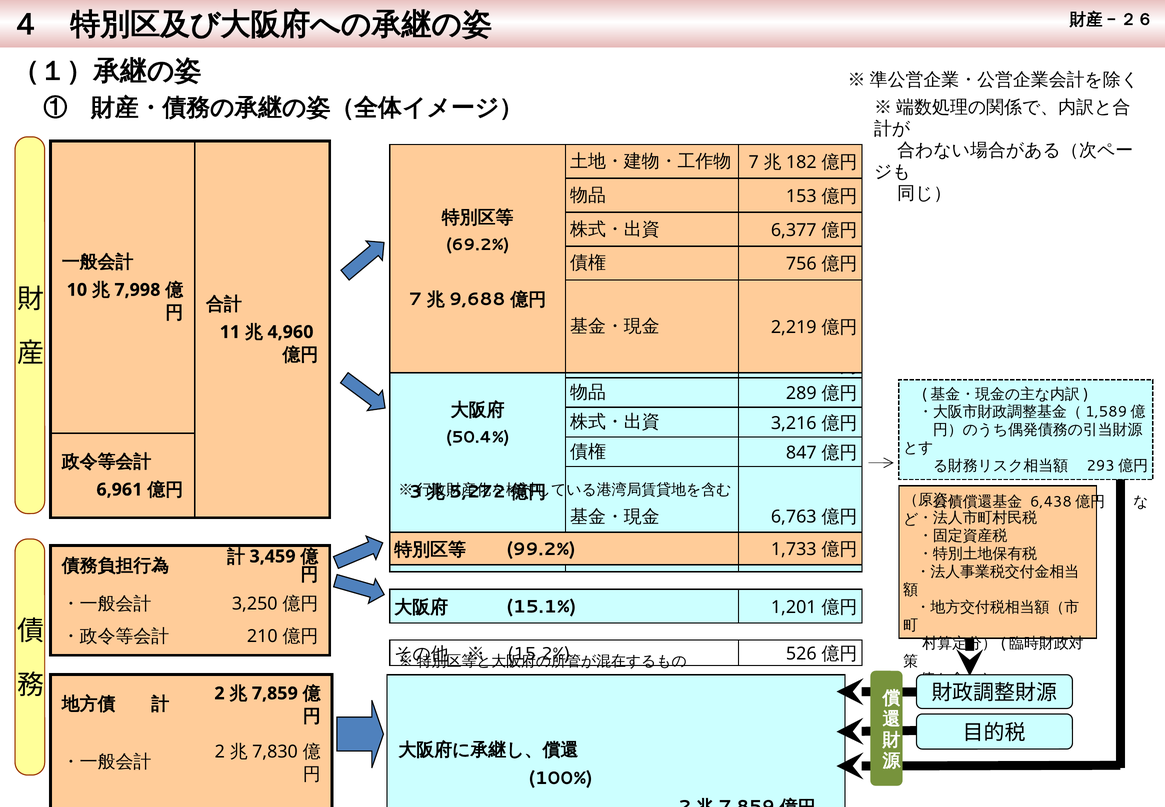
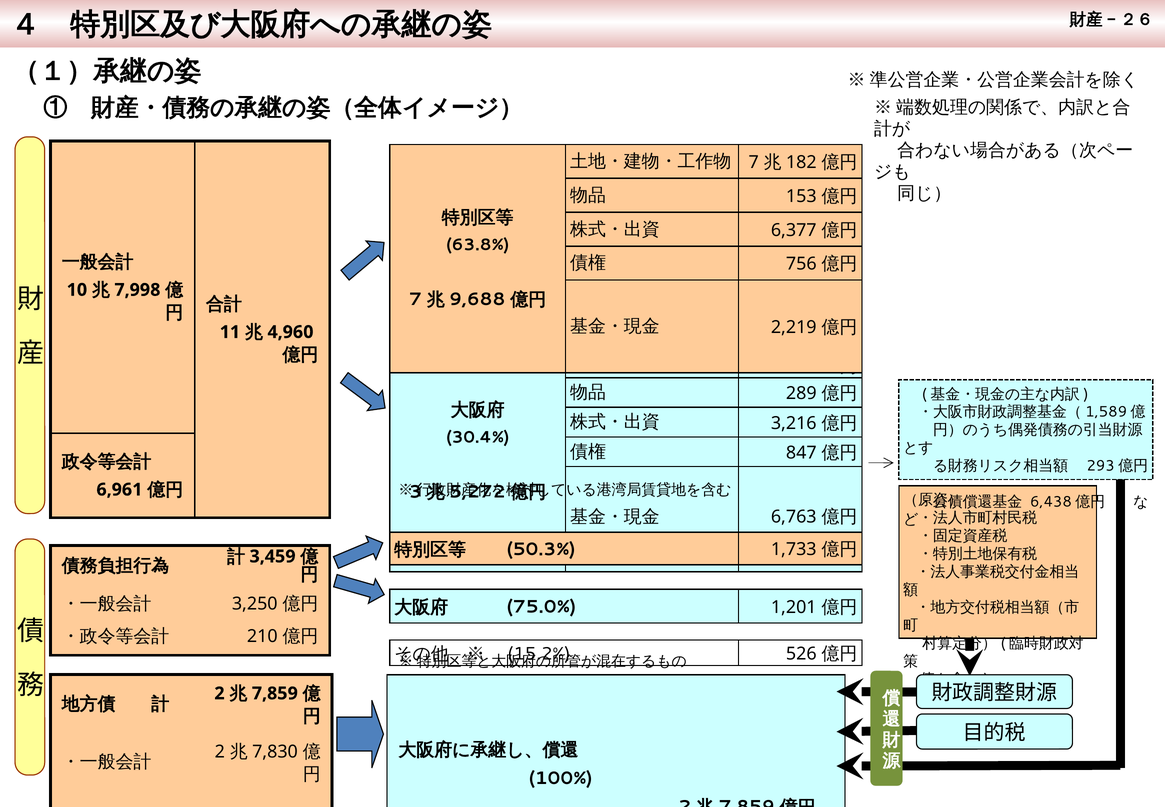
69.2%: 69.2% -> 63.8%
50.4%: 50.4% -> 30.4%
99.2%: 99.2% -> 50.3%
15.1%: 15.1% -> 75.0%
